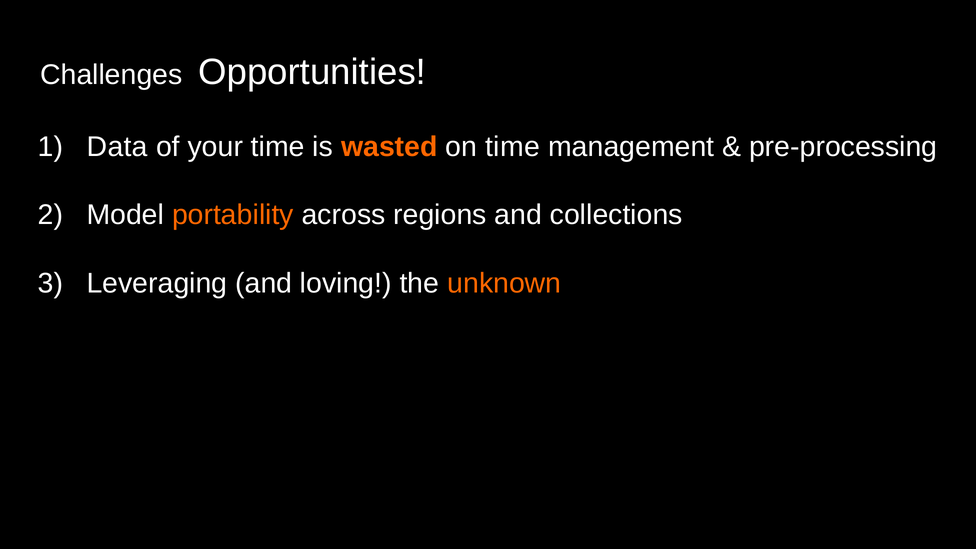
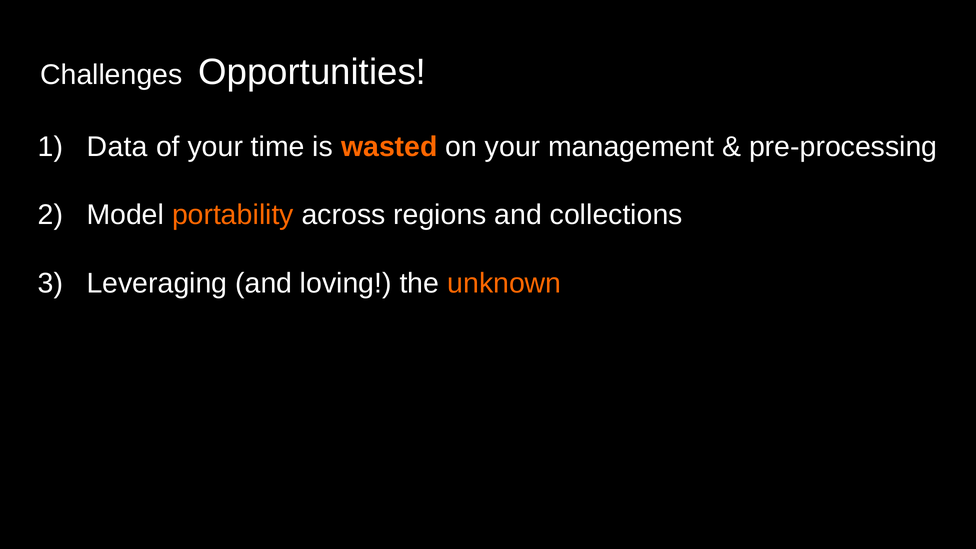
on time: time -> your
